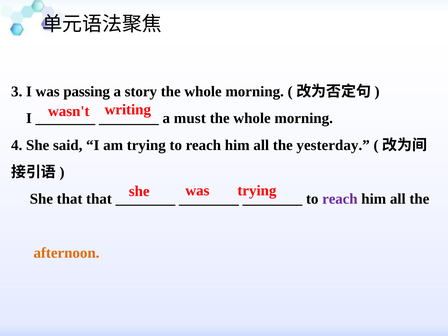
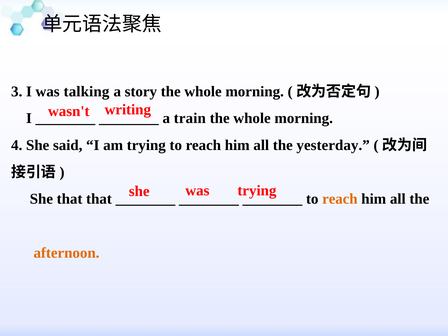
passing: passing -> talking
must: must -> train
reach at (340, 199) colour: purple -> orange
